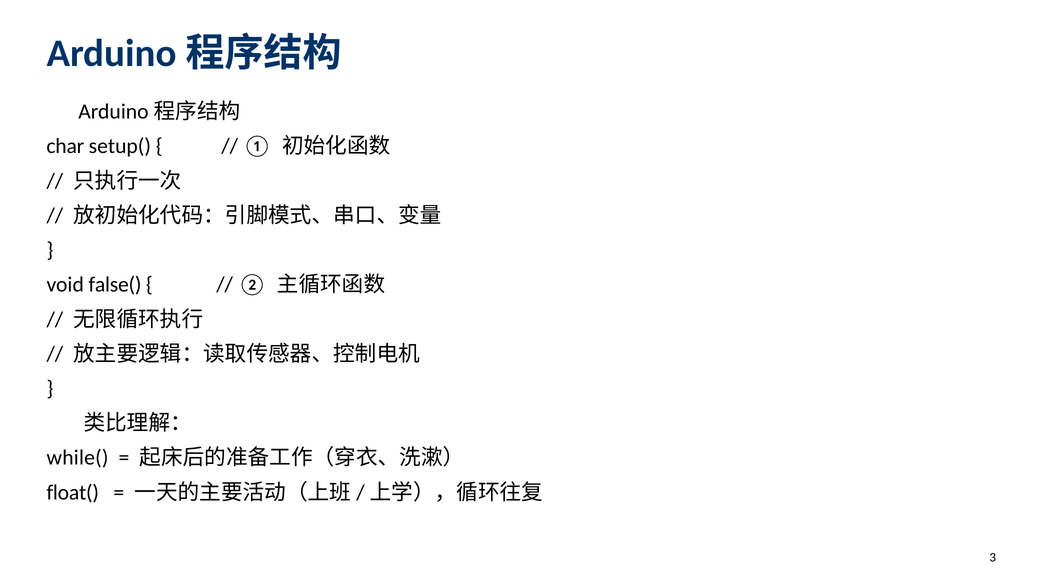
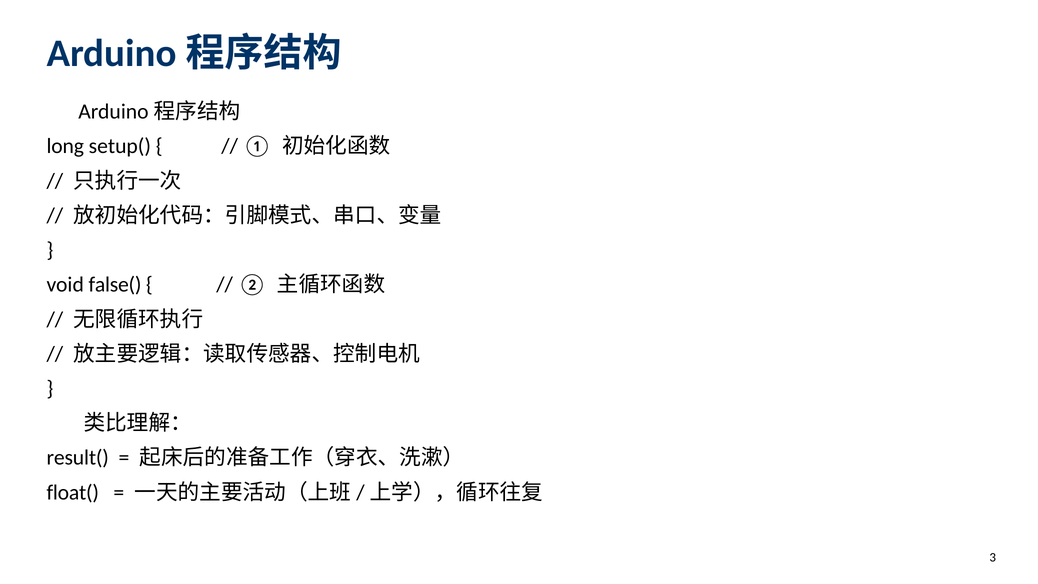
char: char -> long
while(: while( -> result(
